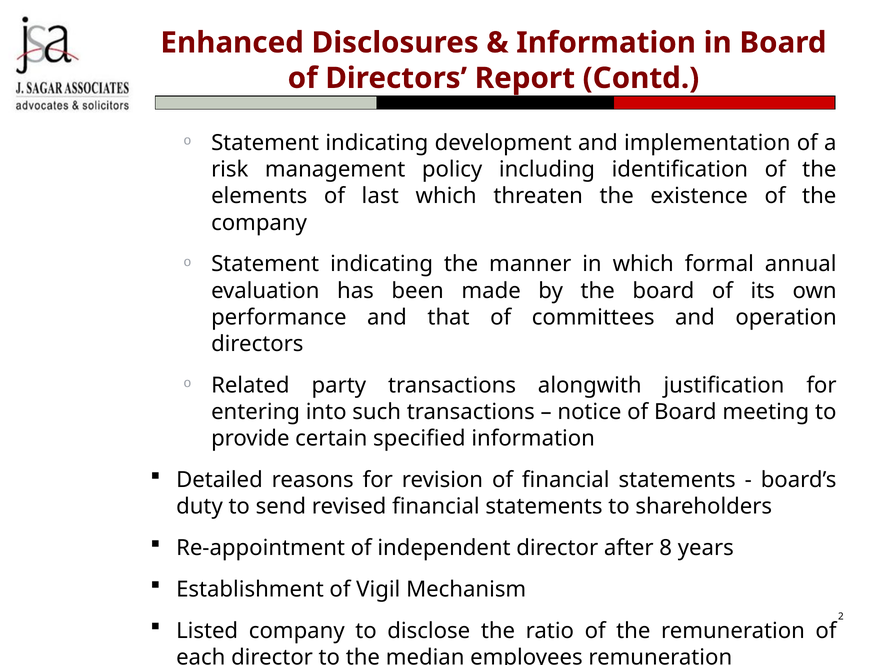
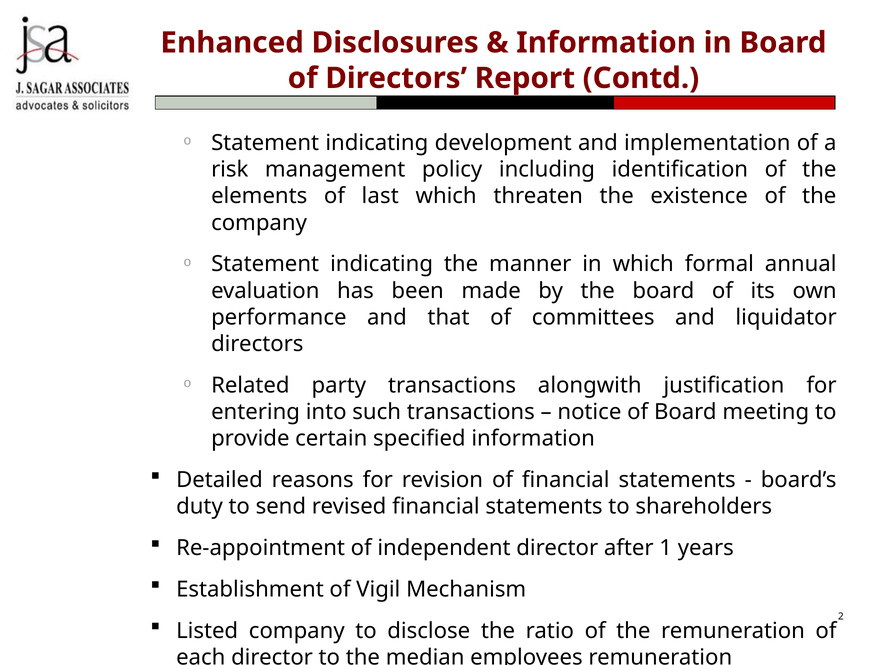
operation: operation -> liquidator
8: 8 -> 1
